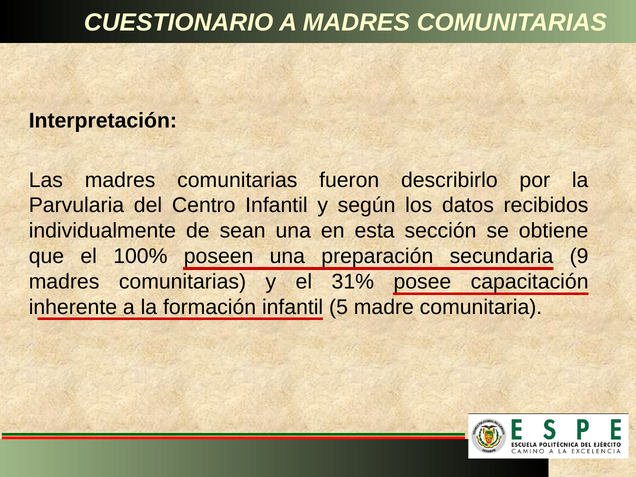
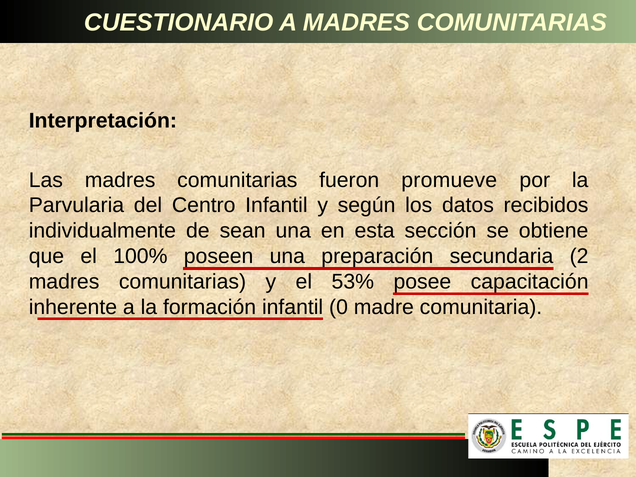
describirlo: describirlo -> promueve
9: 9 -> 2
31%: 31% -> 53%
5: 5 -> 0
